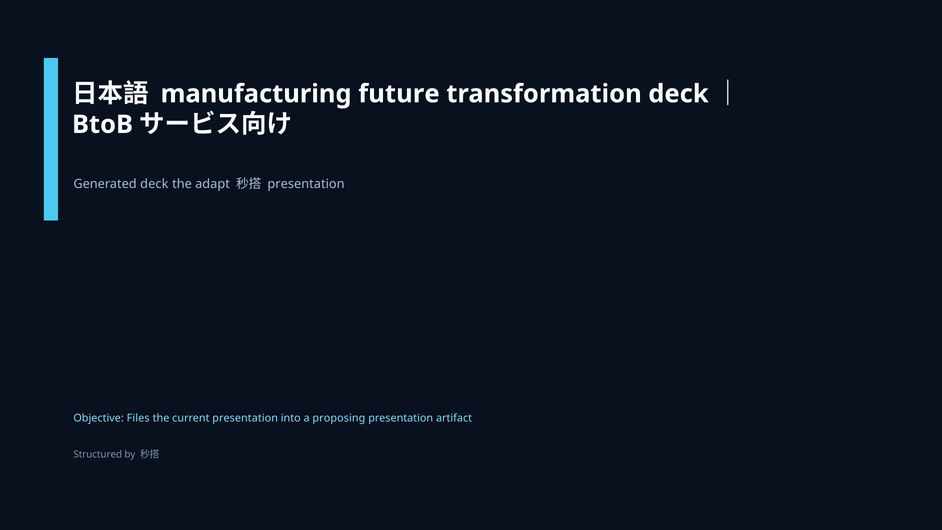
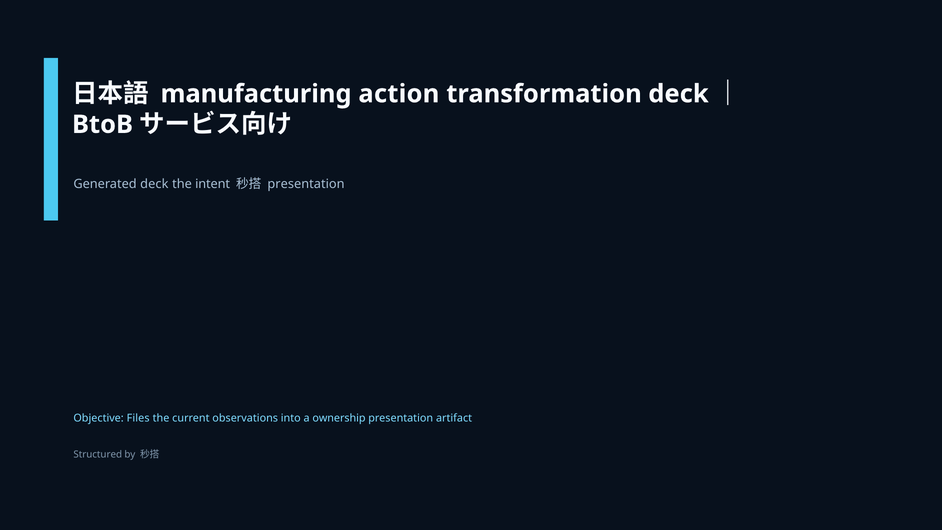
future: future -> action
adapt: adapt -> intent
current presentation: presentation -> observations
proposing: proposing -> ownership
